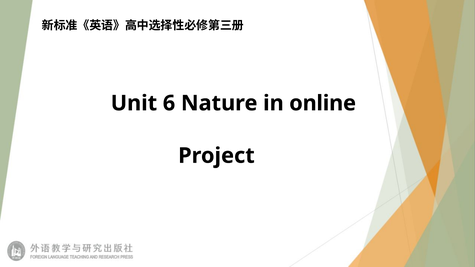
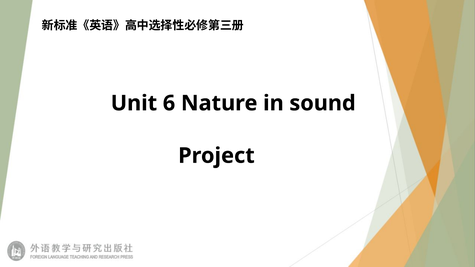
online: online -> sound
